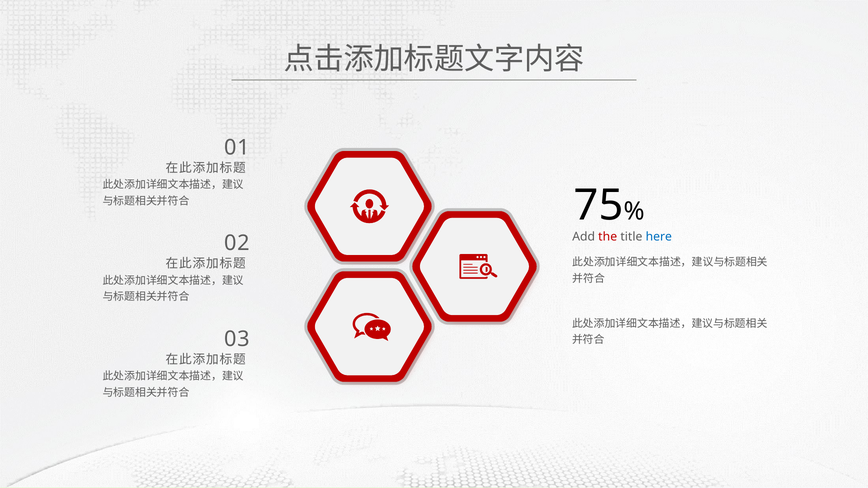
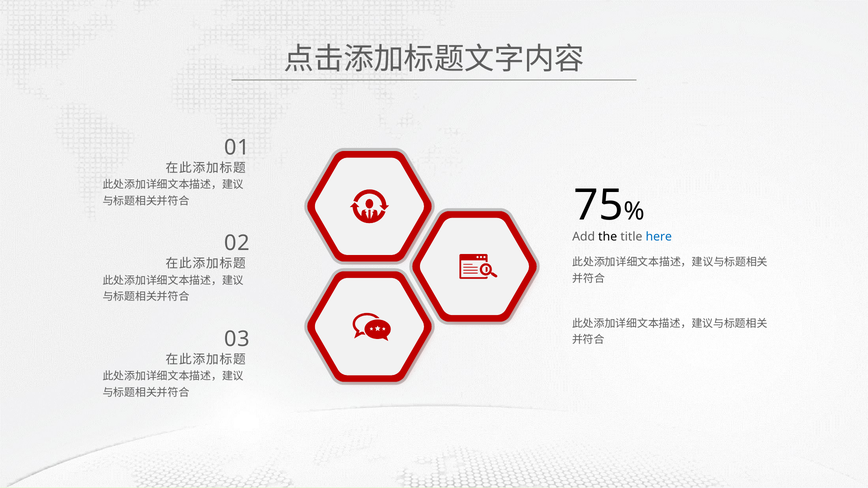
the colour: red -> black
